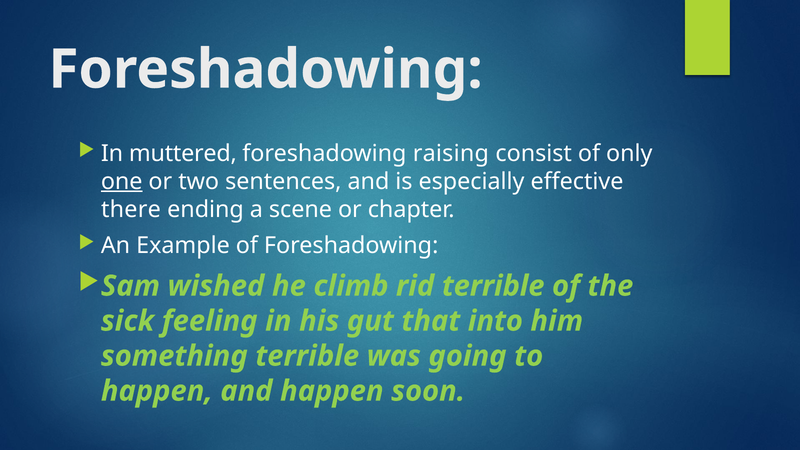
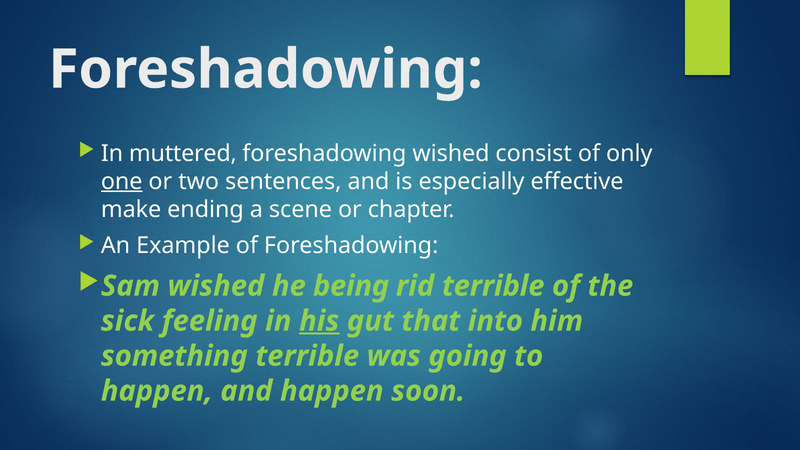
foreshadowing raising: raising -> wished
there: there -> make
climb: climb -> being
his underline: none -> present
